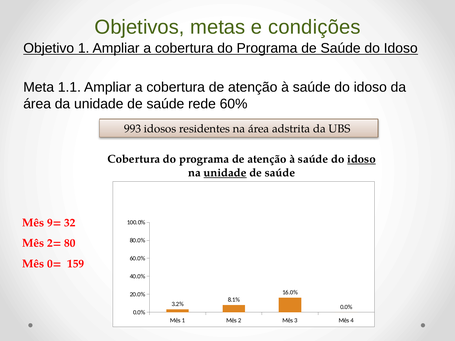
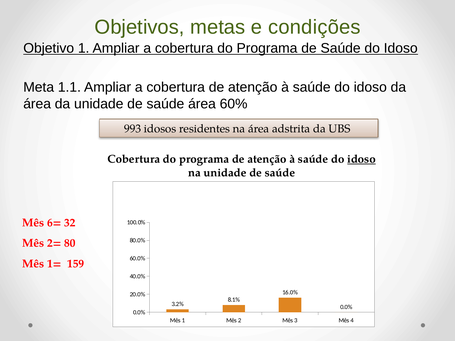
saúde rede: rede -> área
unidade at (225, 173) underline: present -> none
9=: 9= -> 6=
0=: 0= -> 1=
